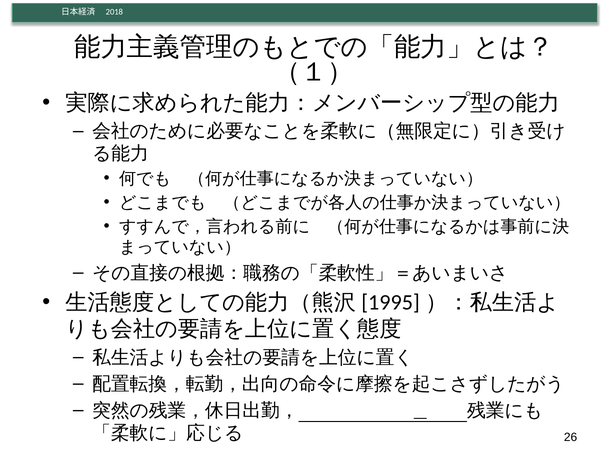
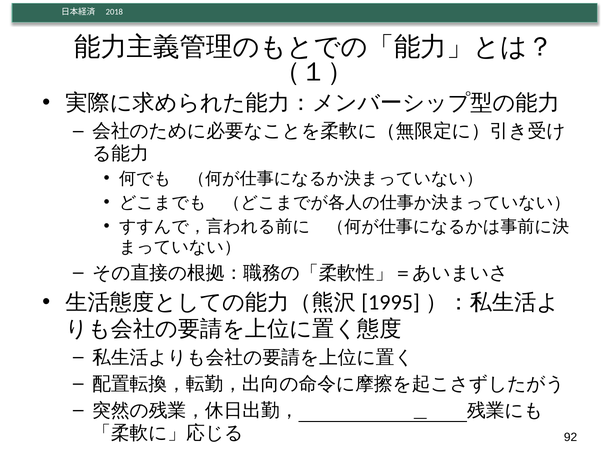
26: 26 -> 92
